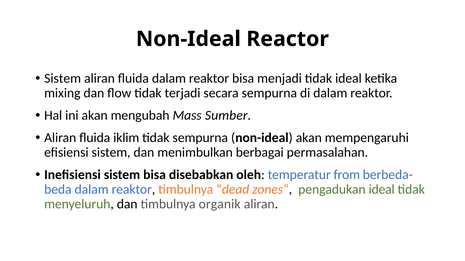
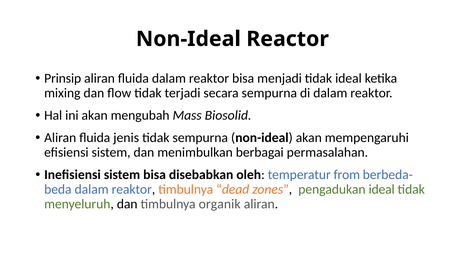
Sistem at (63, 79): Sistem -> Prinsip
Sumber: Sumber -> Biosolid
iklim: iklim -> jenis
